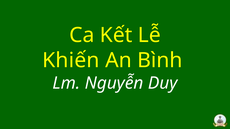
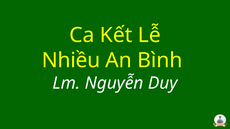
Khiến: Khiến -> Nhiều
